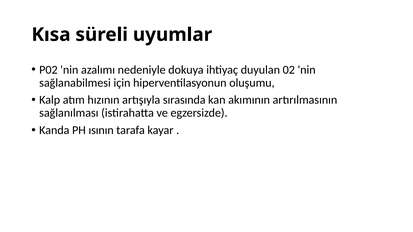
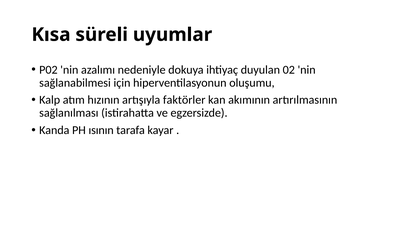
sırasında: sırasında -> faktörler
